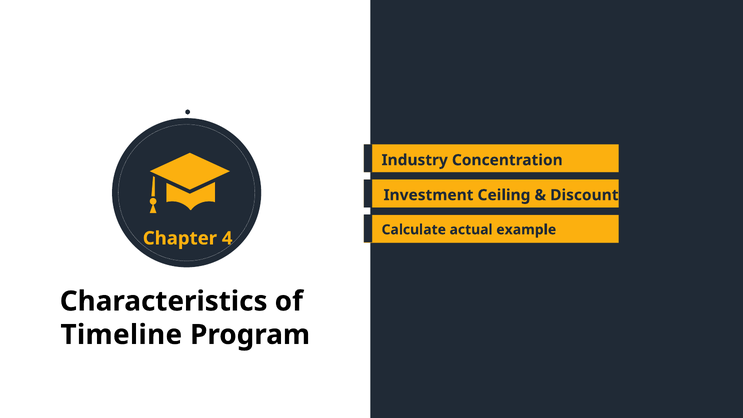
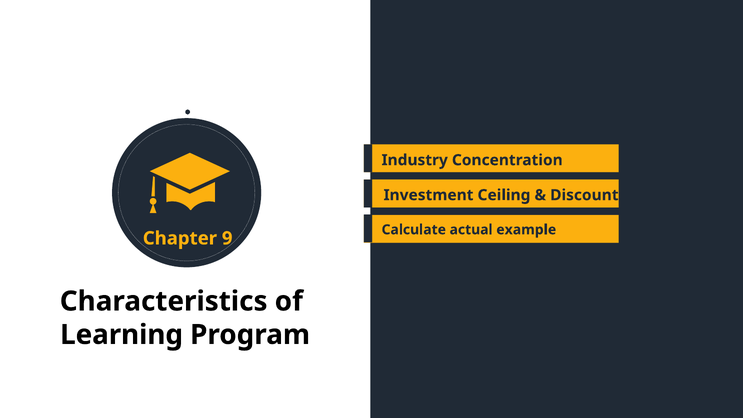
4: 4 -> 9
Timeline: Timeline -> Learning
